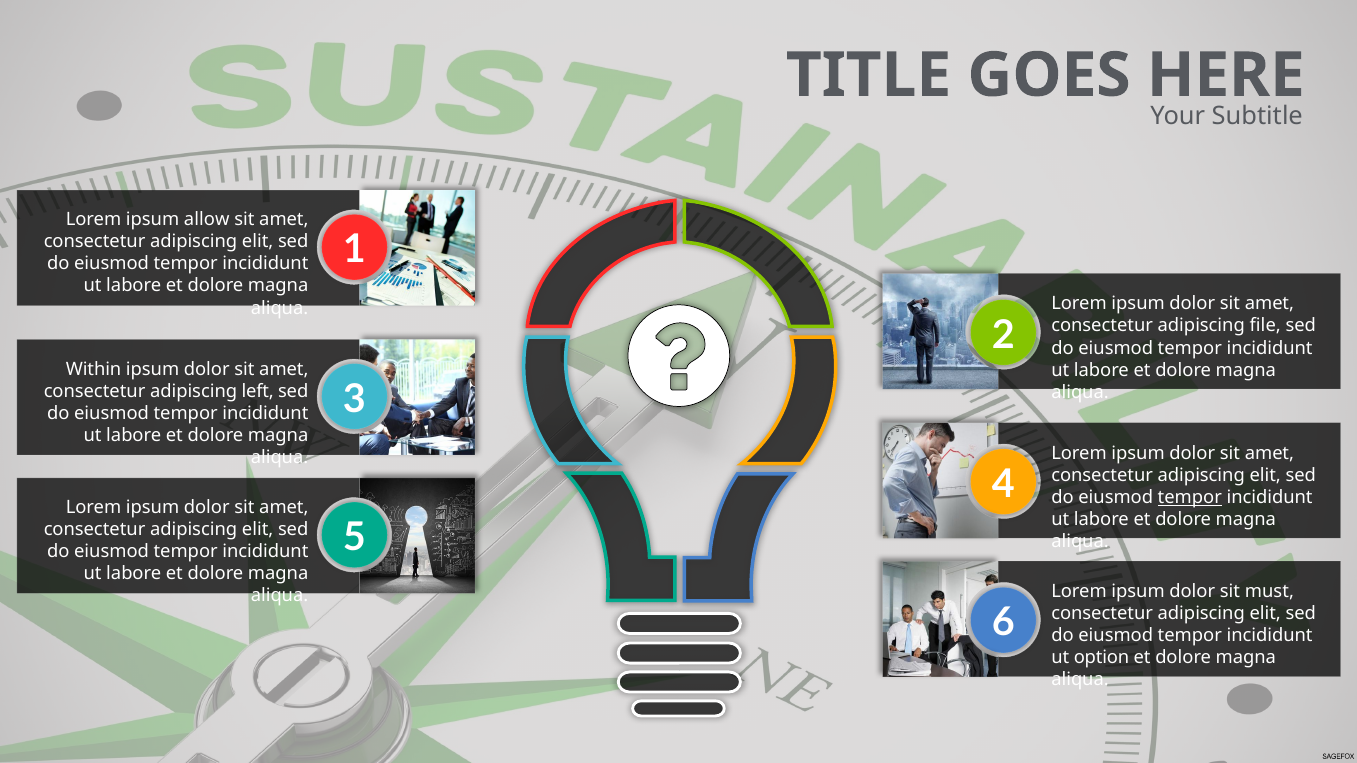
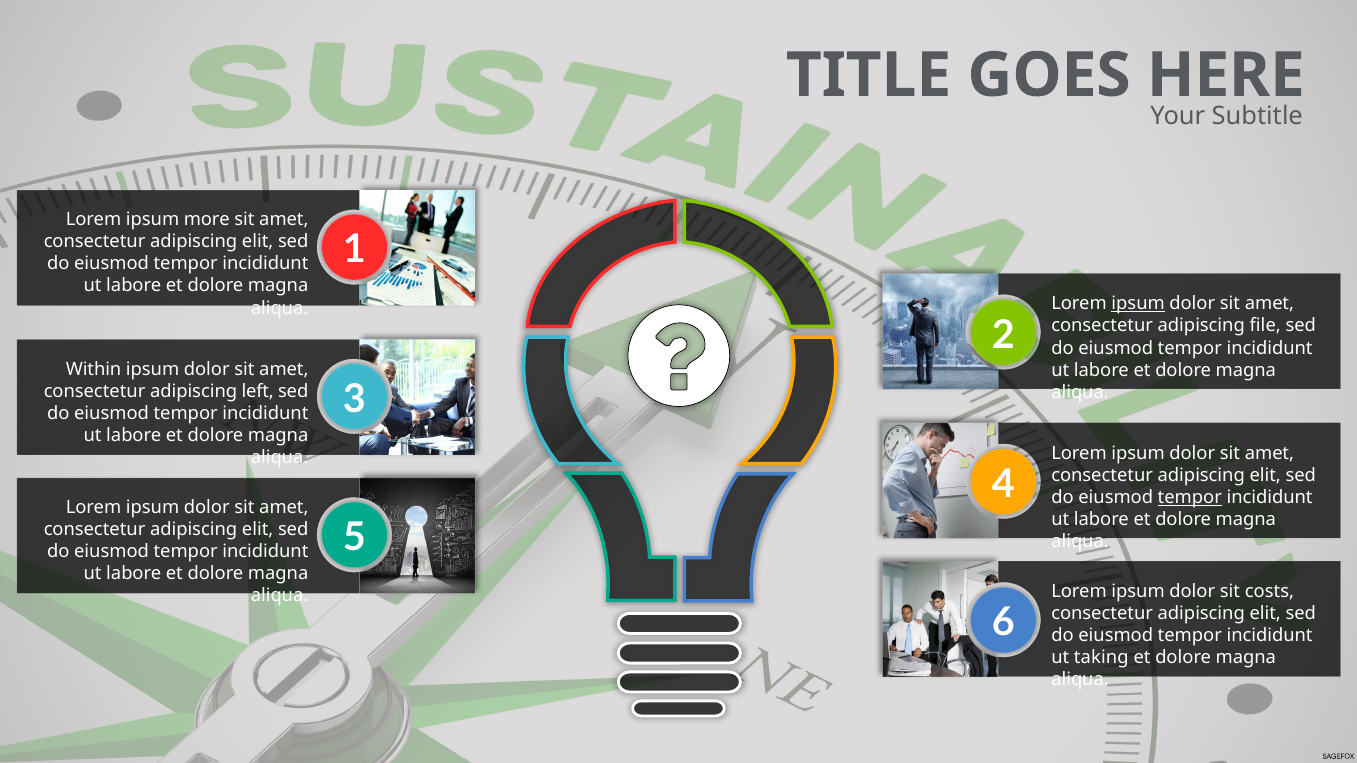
allow: allow -> more
ipsum at (1138, 304) underline: none -> present
must: must -> costs
option: option -> taking
